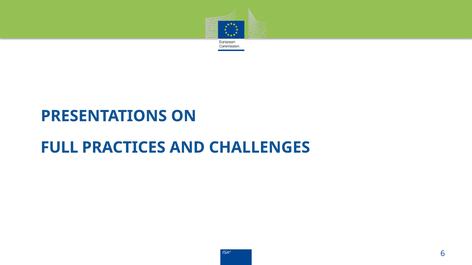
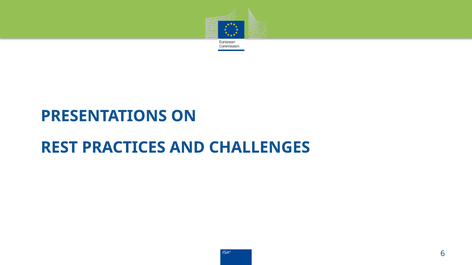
FULL: FULL -> REST
